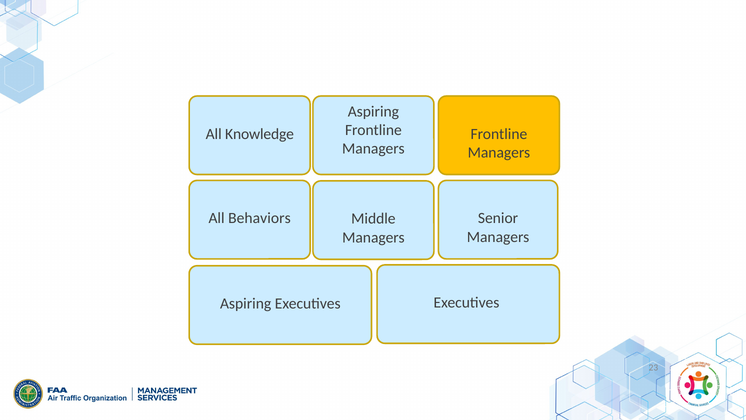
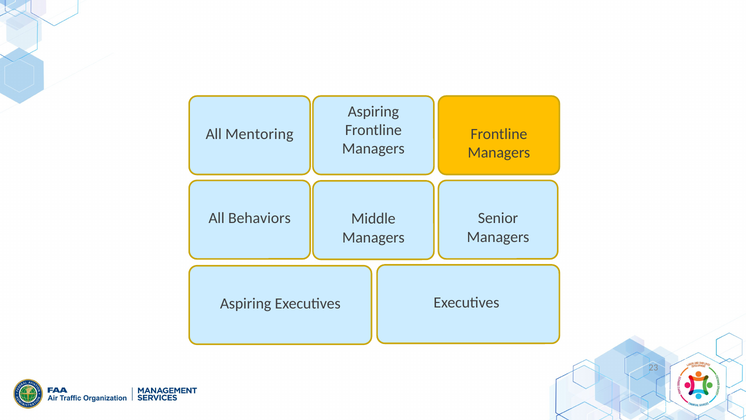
Knowledge: Knowledge -> Mentoring
